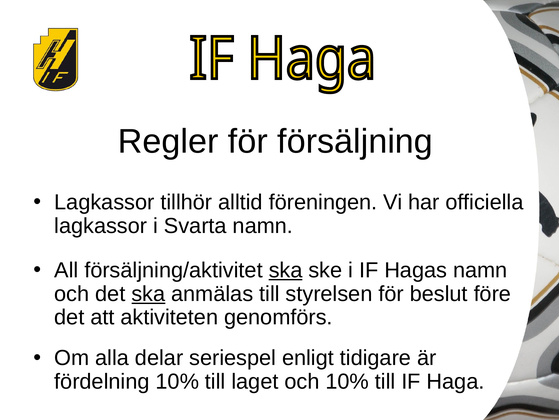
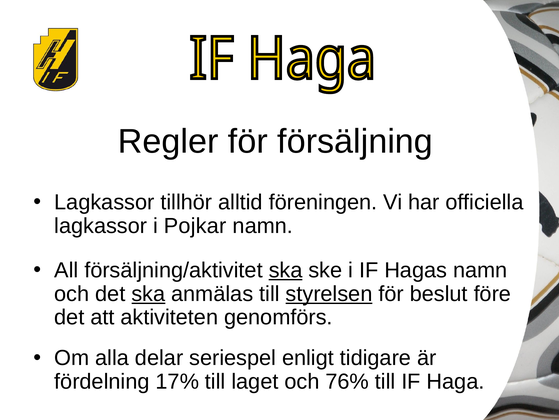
Svarta: Svarta -> Pojkar
styrelsen underline: none -> present
fördelning 10%: 10% -> 17%
och 10%: 10% -> 76%
